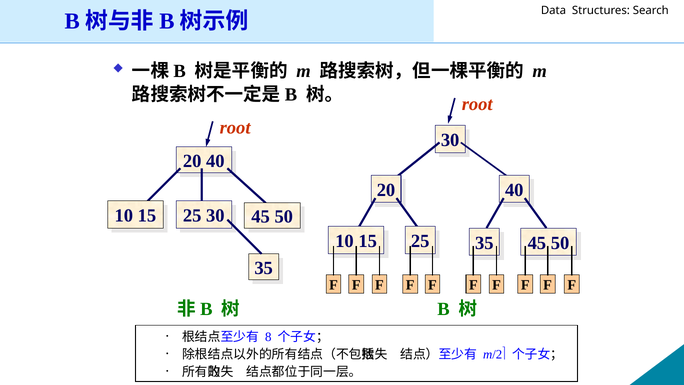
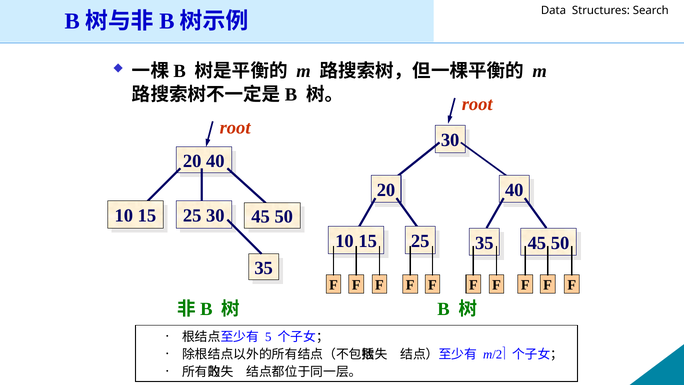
8: 8 -> 5
